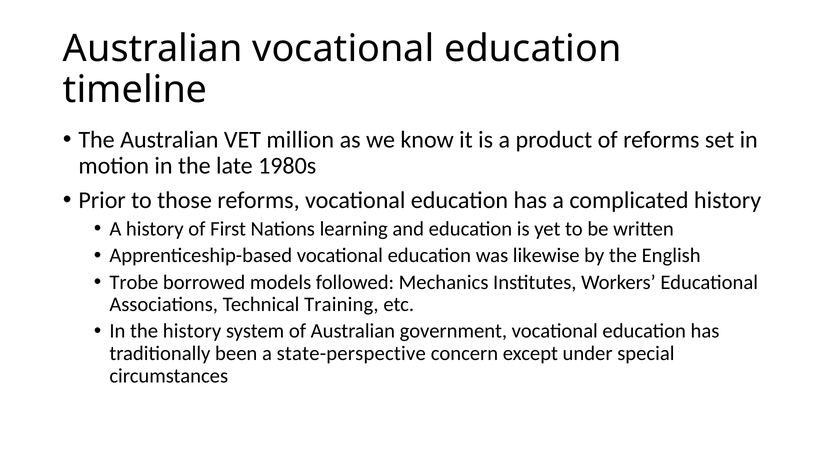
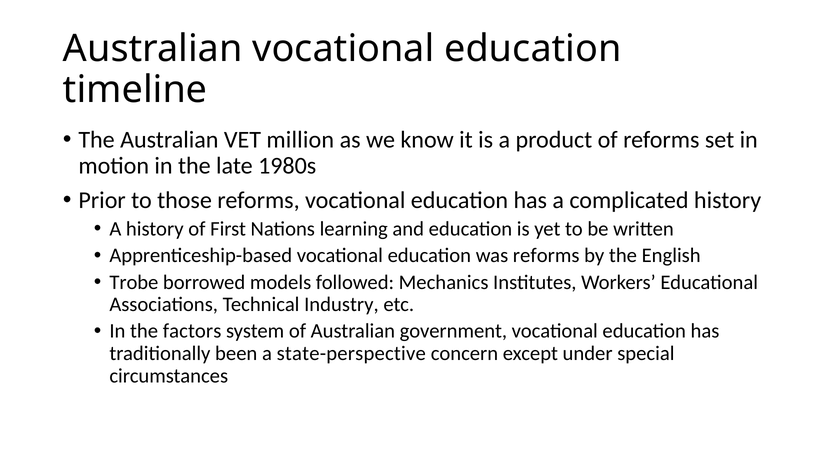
was likewise: likewise -> reforms
Training: Training -> Industry
the history: history -> factors
